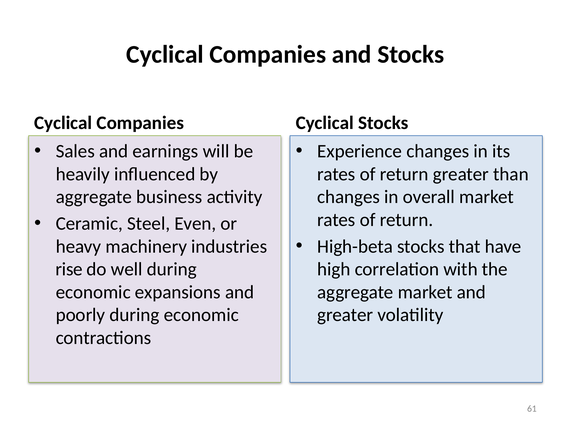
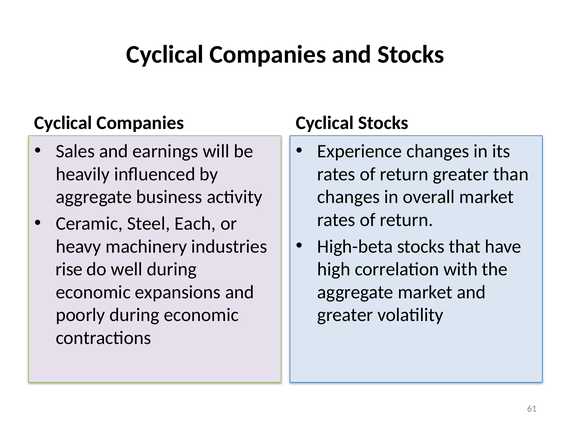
Even: Even -> Each
